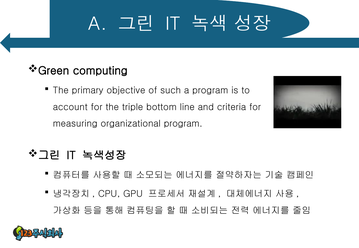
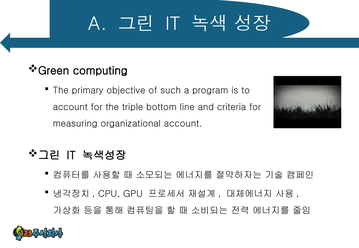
organizational program: program -> account
